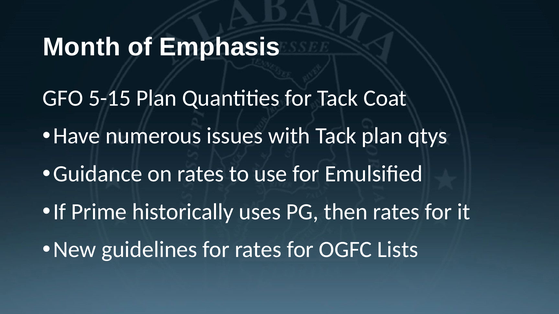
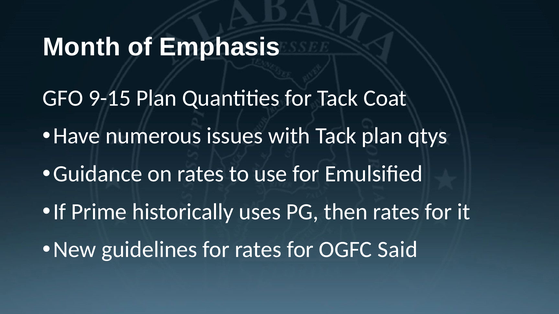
5-15: 5-15 -> 9-15
Lists: Lists -> Said
